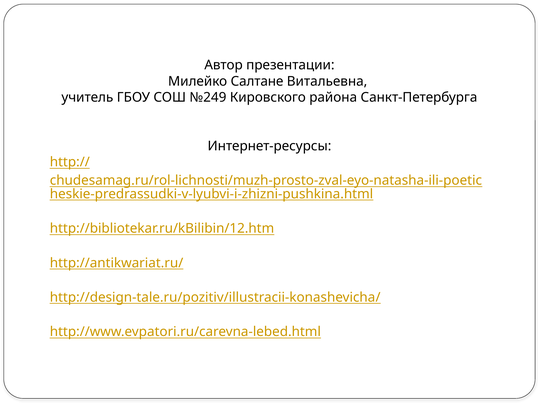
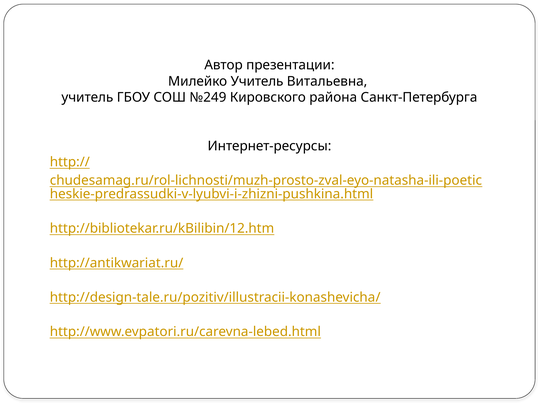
Милейко Салтане: Салтане -> Учитель
